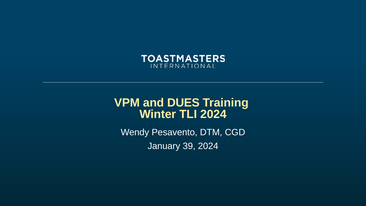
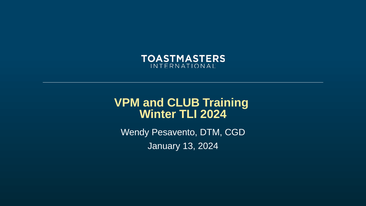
DUES: DUES -> CLUB
39: 39 -> 13
